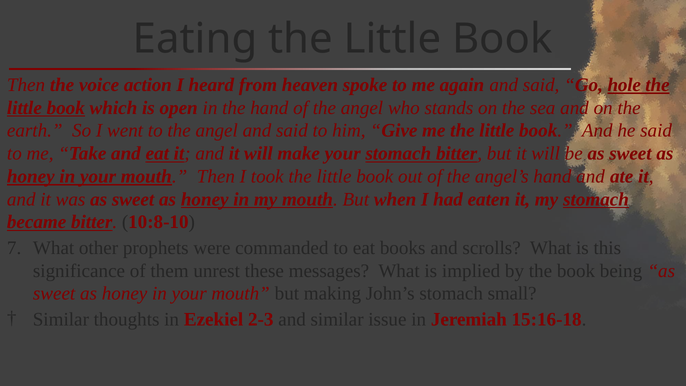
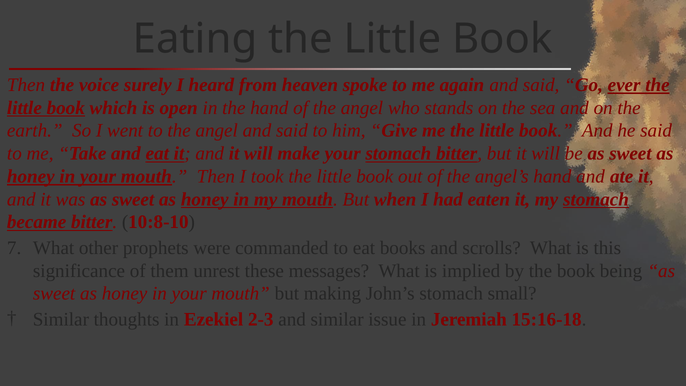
action: action -> surely
hole: hole -> ever
